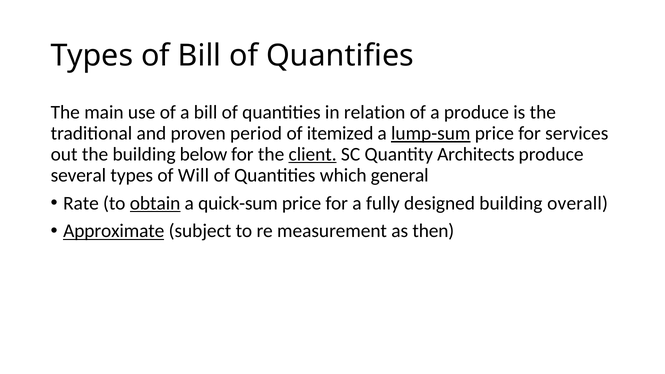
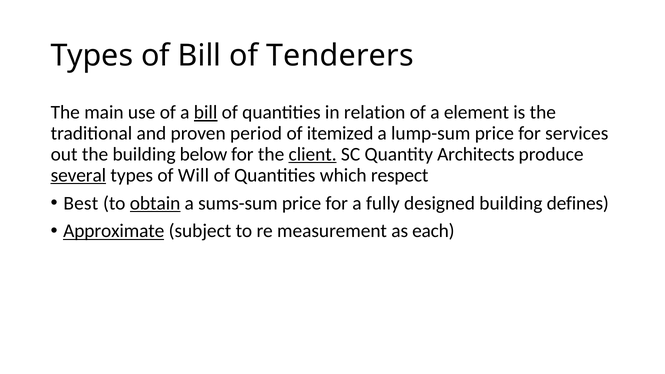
Quantifies: Quantifies -> Tenderers
bill at (206, 112) underline: none -> present
a produce: produce -> element
lump-sum underline: present -> none
several underline: none -> present
general: general -> respect
Rate: Rate -> Best
quick-sum: quick-sum -> sums-sum
overall: overall -> defines
then: then -> each
